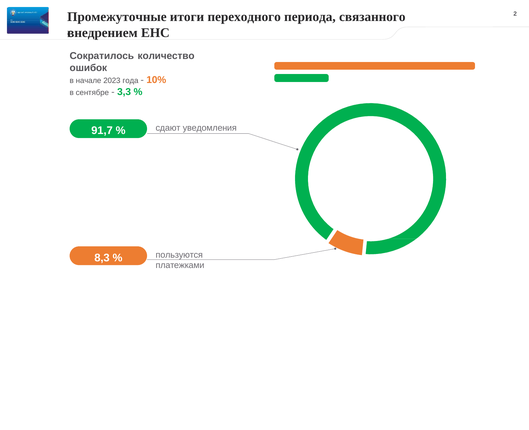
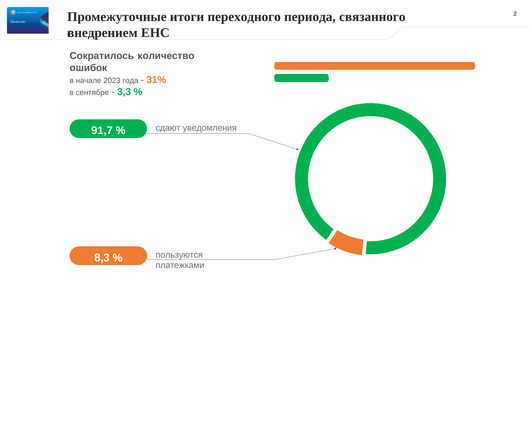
10%: 10% -> 31%
